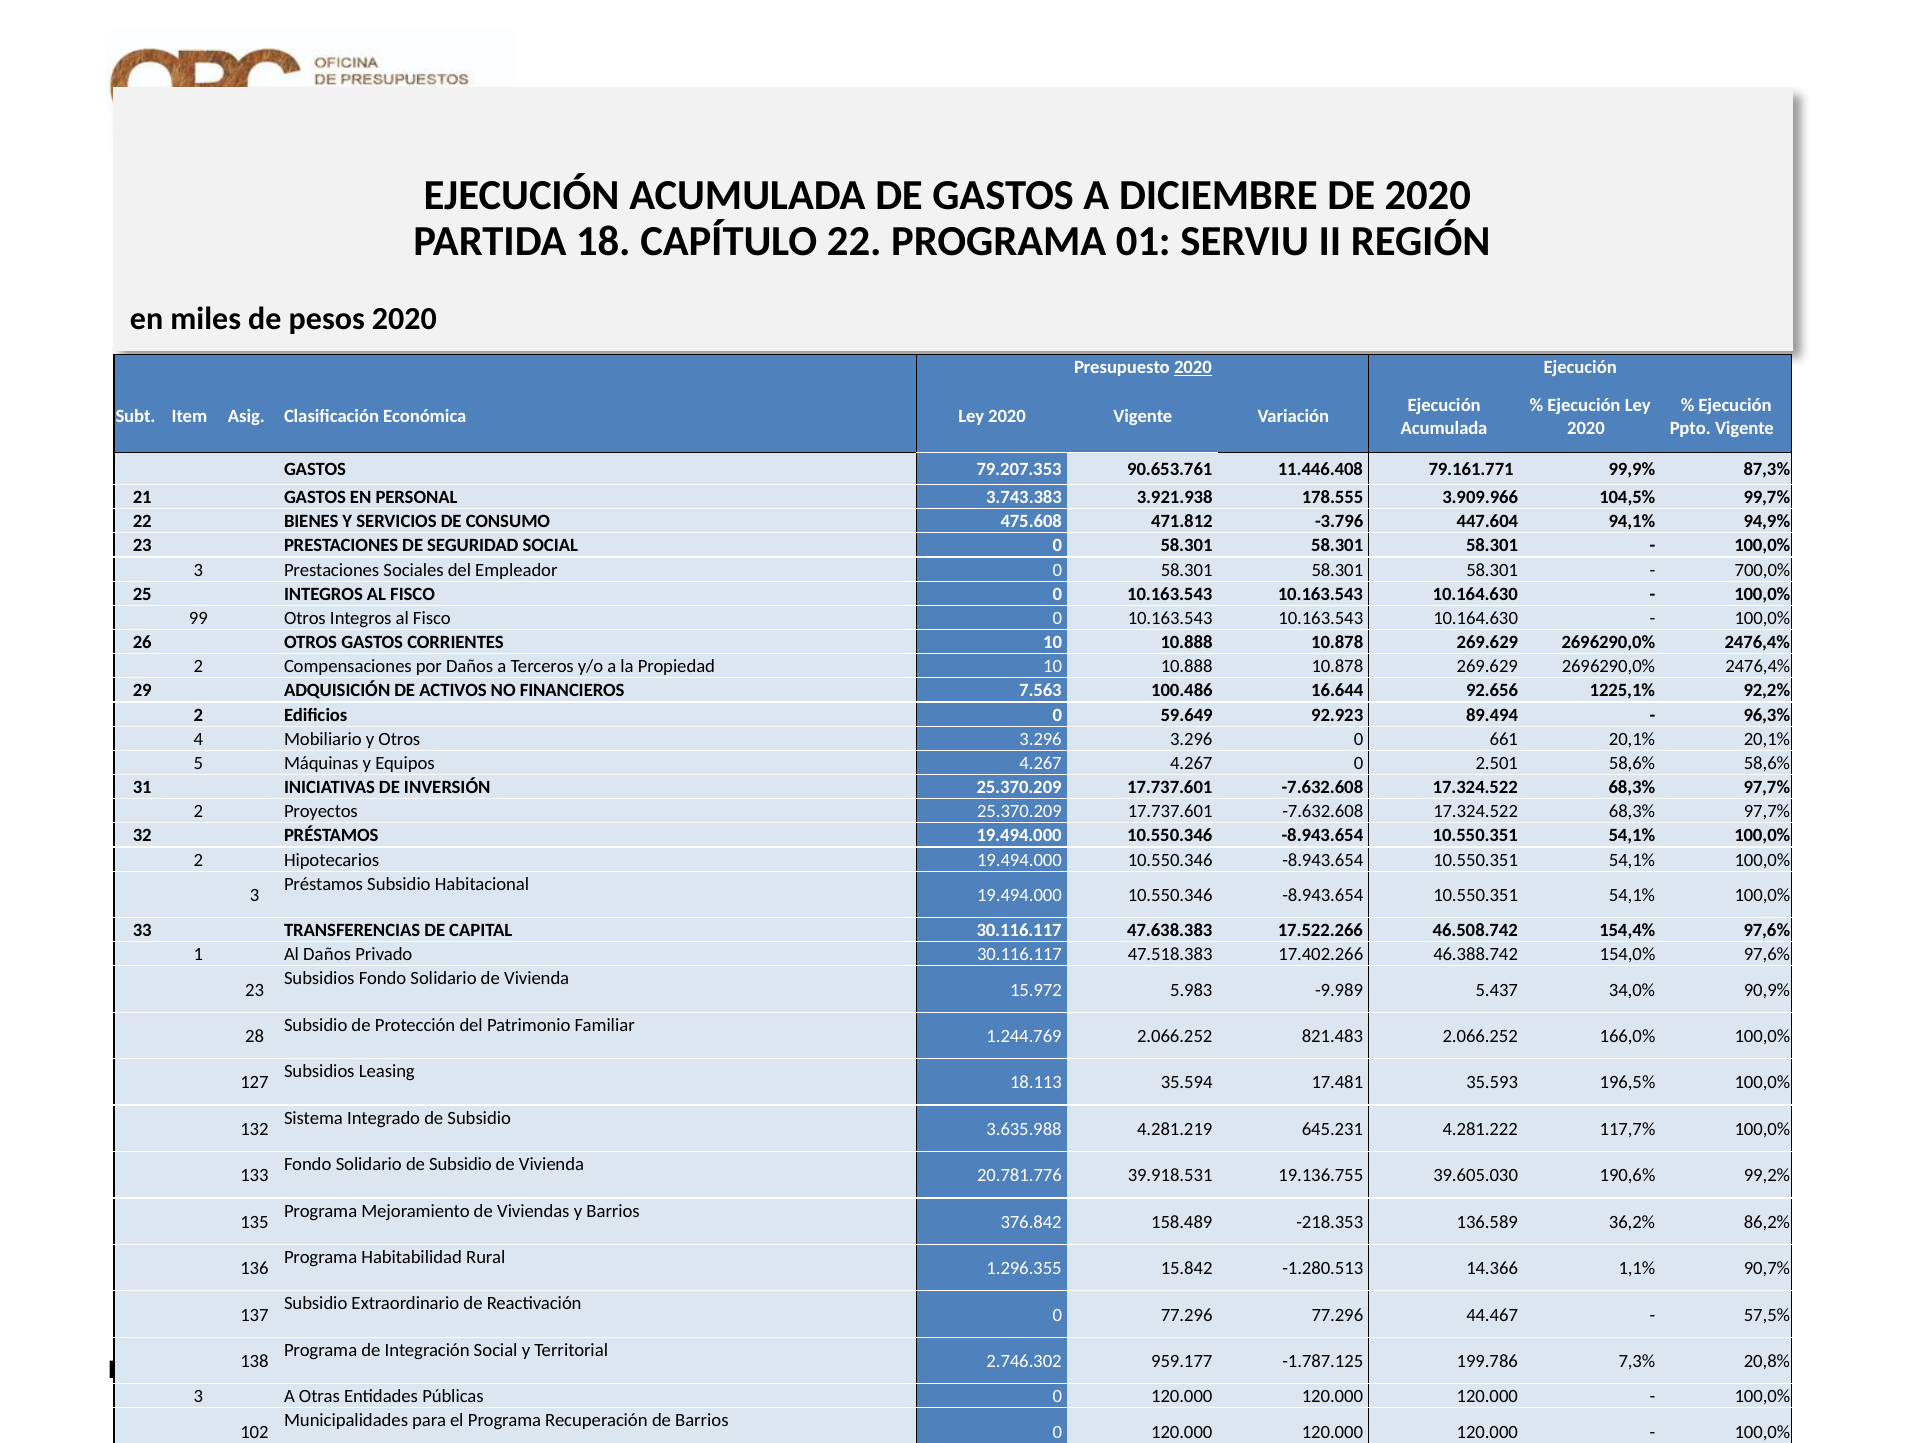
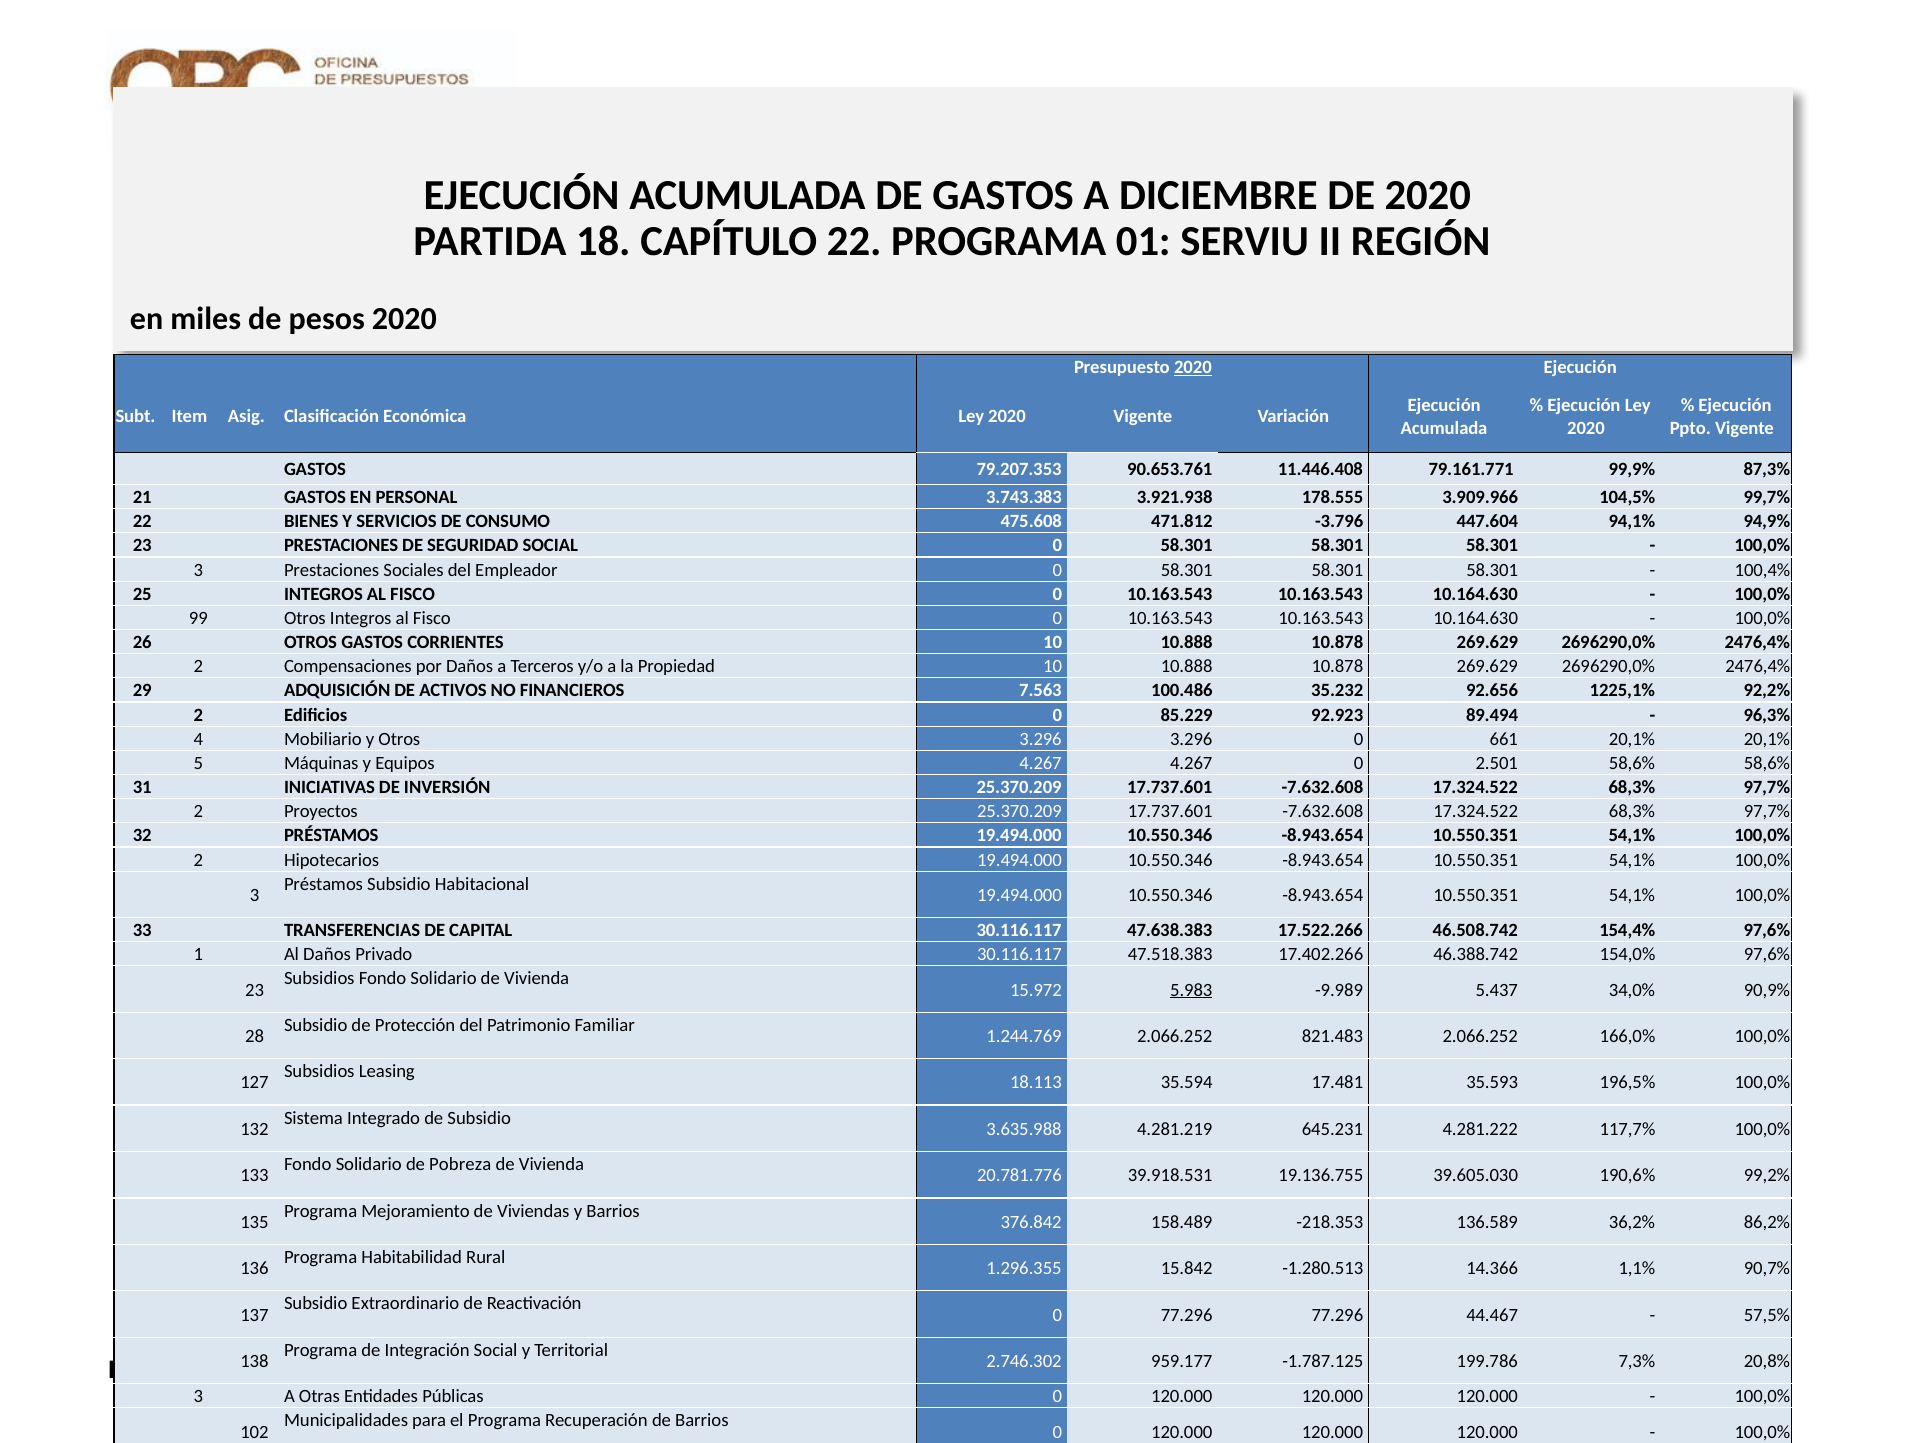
700,0%: 700,0% -> 100,4%
16.644: 16.644 -> 35.232
59.649: 59.649 -> 85.229
5.983 underline: none -> present
Solidario de Subsidio: Subsidio -> Pobreza
